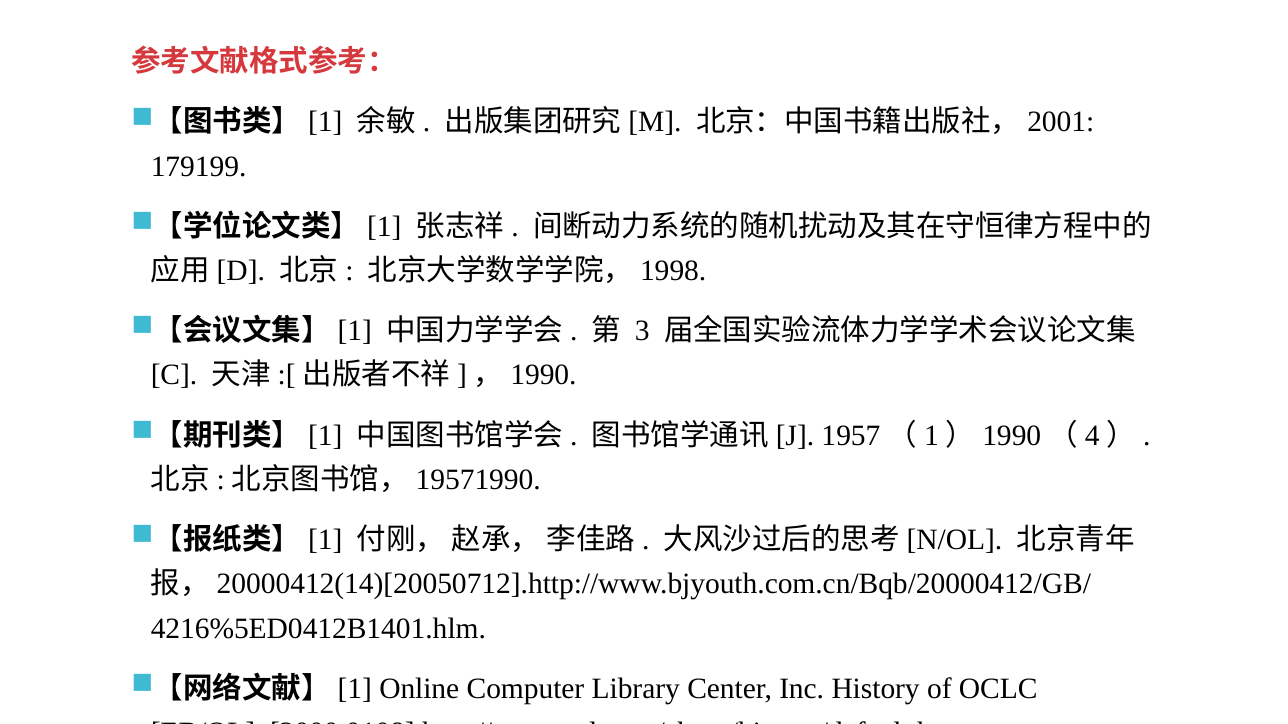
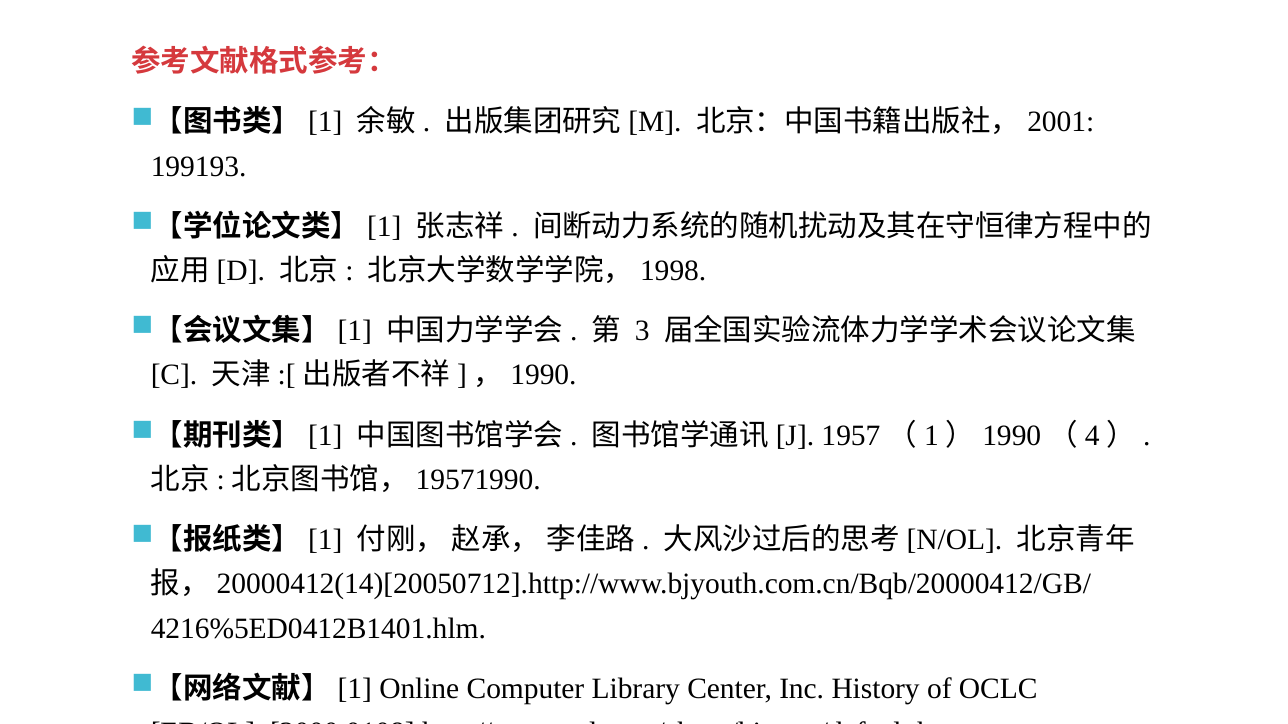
179199: 179199 -> 199193
